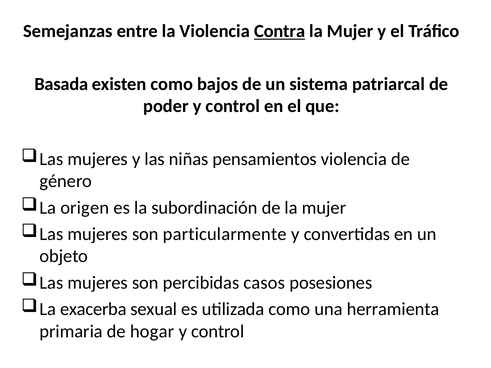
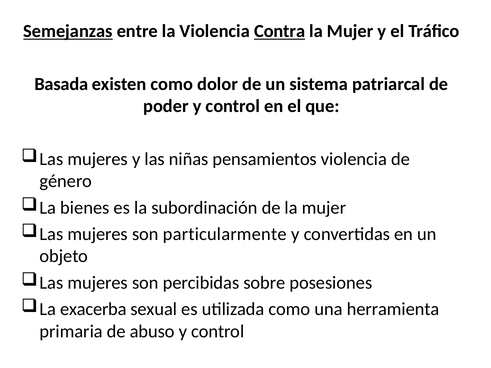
Semejanzas underline: none -> present
bajos: bajos -> dolor
origen: origen -> bienes
casos: casos -> sobre
hogar: hogar -> abuso
